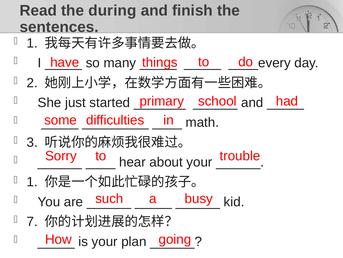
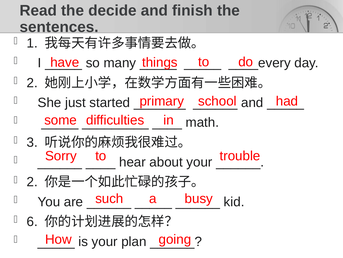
during: during -> decide
1 at (32, 182): 1 -> 2
7: 7 -> 6
